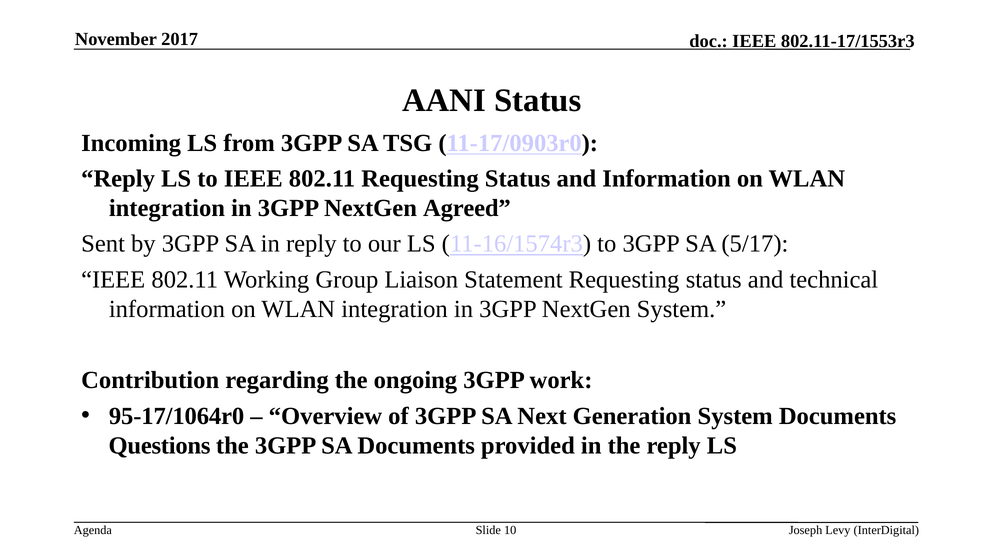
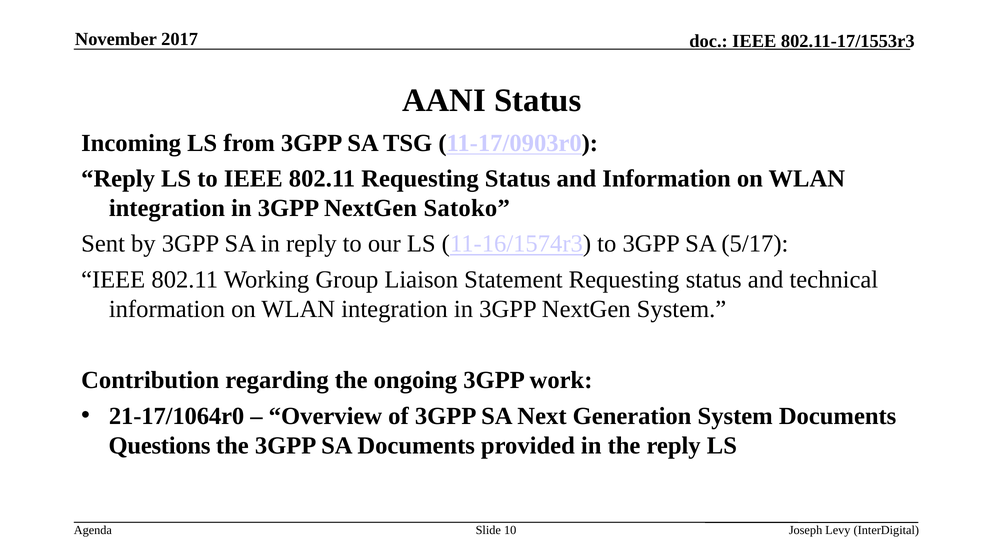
Agreed: Agreed -> Satoko
95-17/1064r0: 95-17/1064r0 -> 21-17/1064r0
